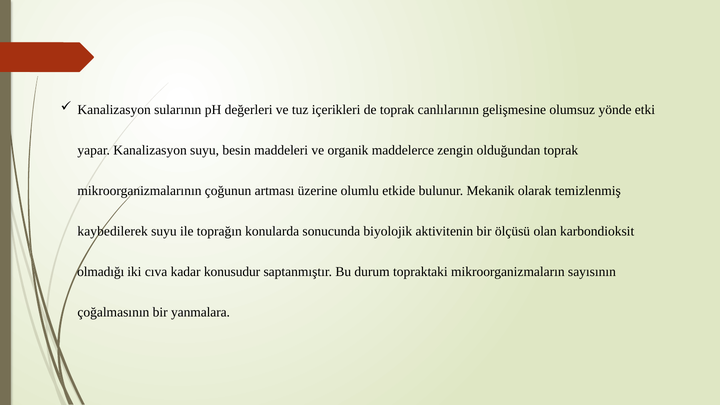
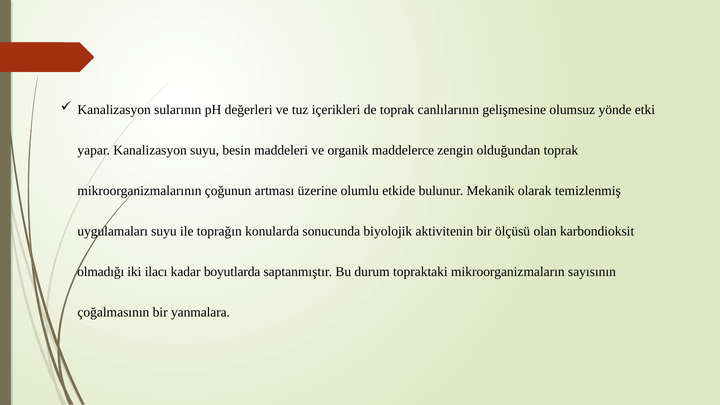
kaybedilerek: kaybedilerek -> uygulamaları
cıva: cıva -> ilacı
konusudur: konusudur -> boyutlarda
